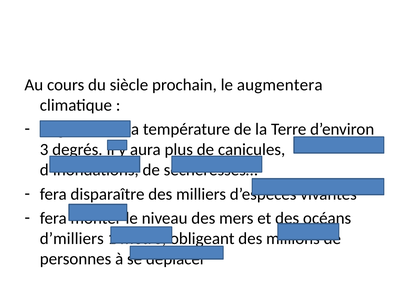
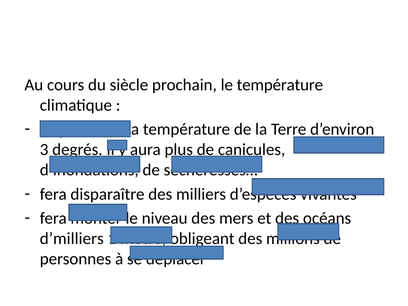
le augmentera: augmentera -> température
